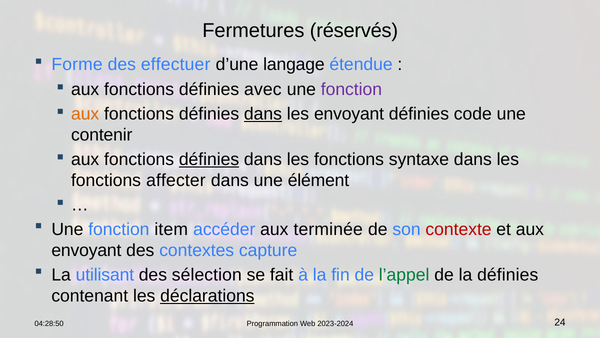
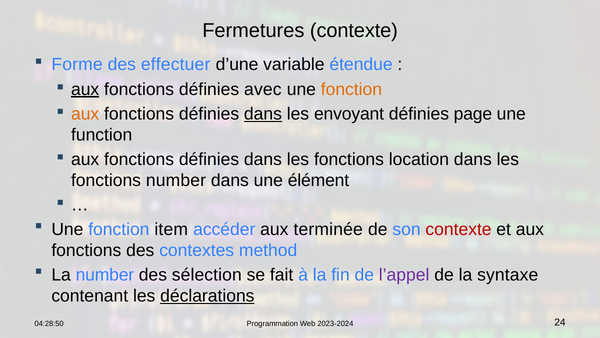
Fermetures réservés: réservés -> contexte
langage: langage -> variable
aux at (85, 89) underline: none -> present
fonction at (351, 89) colour: purple -> orange
code: code -> page
contenir: contenir -> function
définies at (209, 159) underline: present -> none
syntaxe: syntaxe -> location
fonctions affecter: affecter -> number
envoyant at (86, 250): envoyant -> fonctions
capture: capture -> method
La utilisant: utilisant -> number
l’appel colour: green -> purple
la définies: définies -> syntaxe
